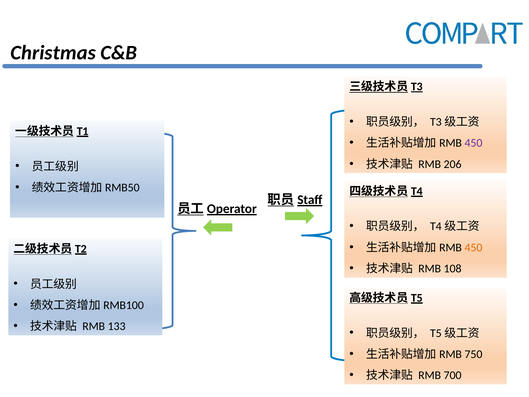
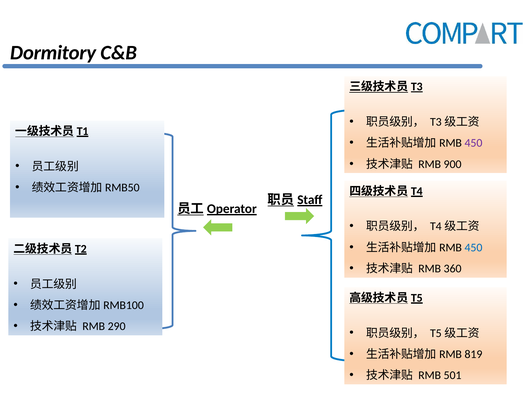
Christmas: Christmas -> Dormitory
206: 206 -> 900
450 at (473, 247) colour: orange -> blue
108: 108 -> 360
133: 133 -> 290
750: 750 -> 819
700: 700 -> 501
